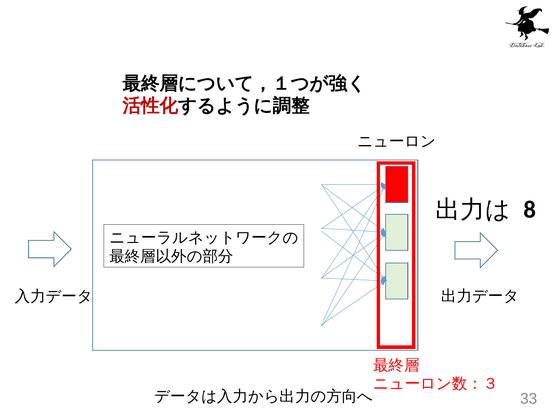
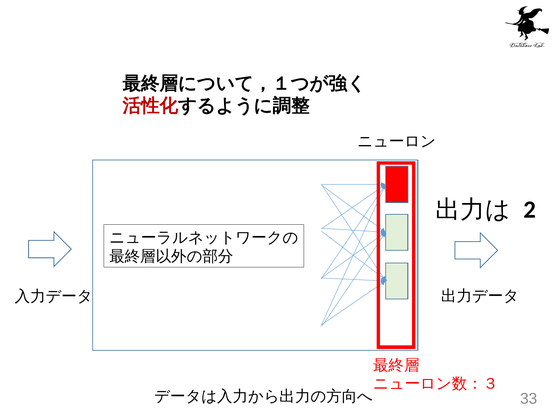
8: 8 -> 2
